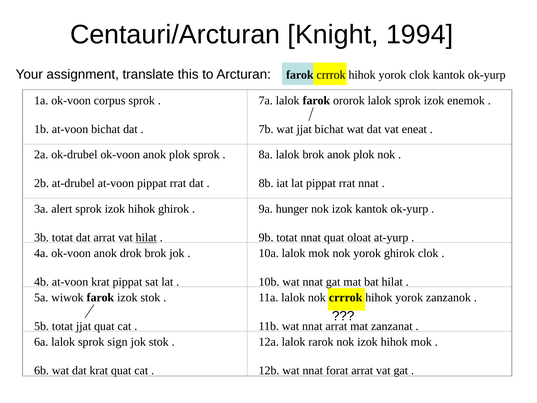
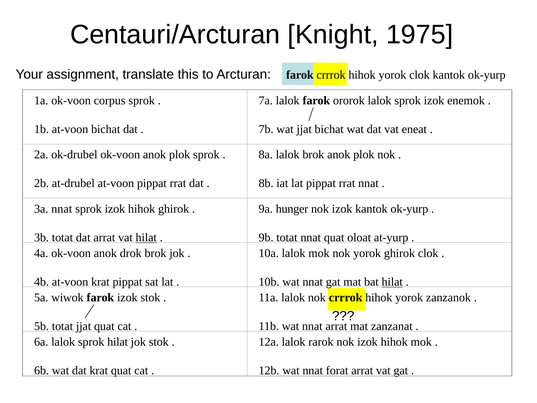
1994: 1994 -> 1975
3a alert: alert -> nnat
hilat at (392, 282) underline: none -> present
sprok sign: sign -> hilat
